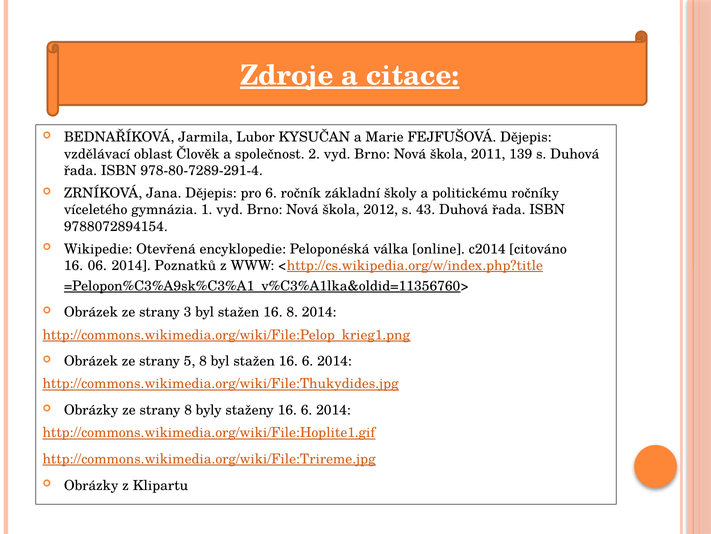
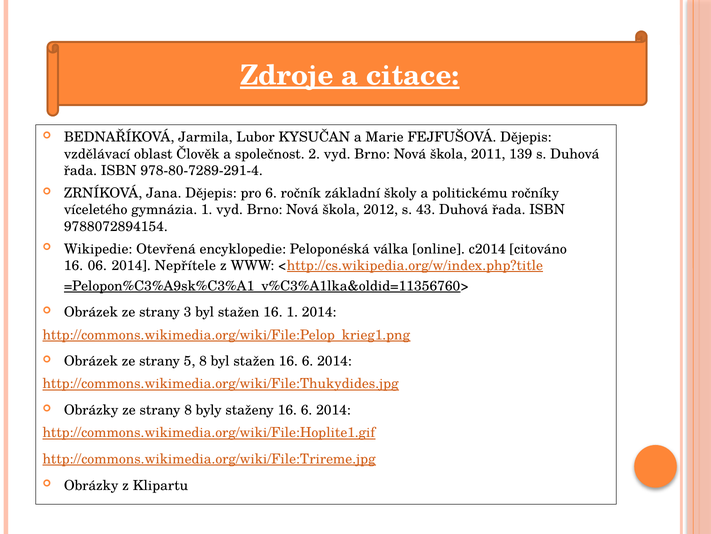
Poznatků: Poznatků -> Nepřítele
16 8: 8 -> 1
